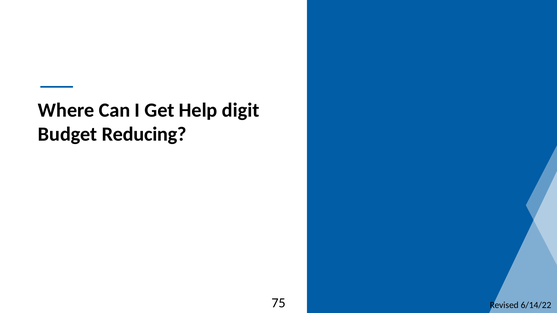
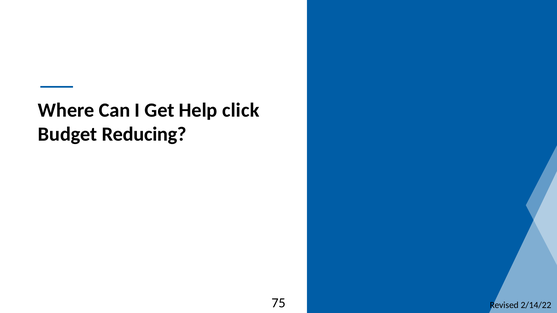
digit: digit -> click
6/14/22: 6/14/22 -> 2/14/22
